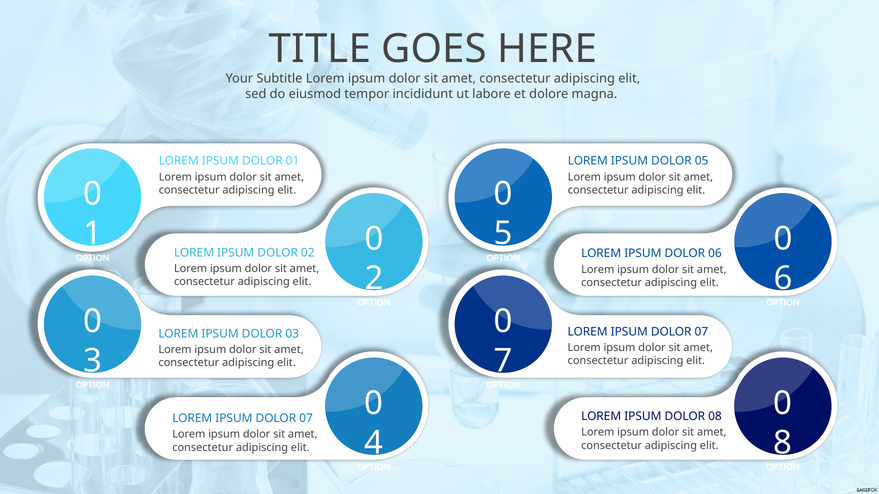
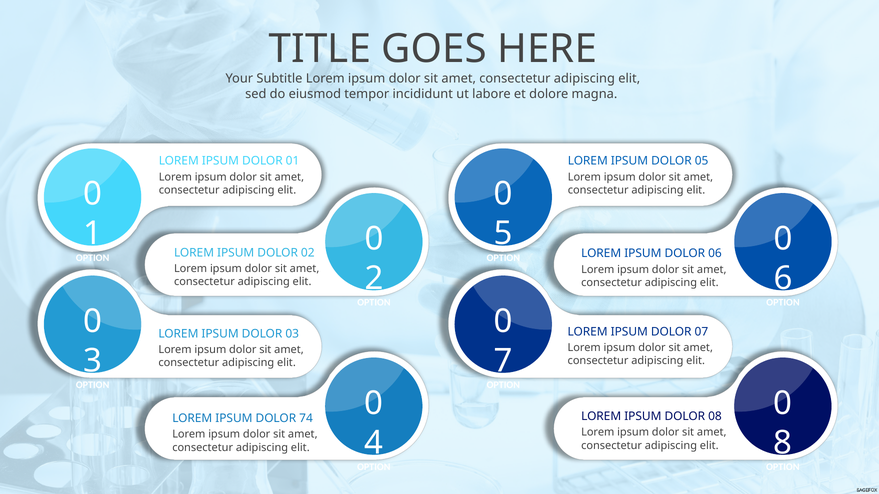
07 at (306, 419): 07 -> 74
